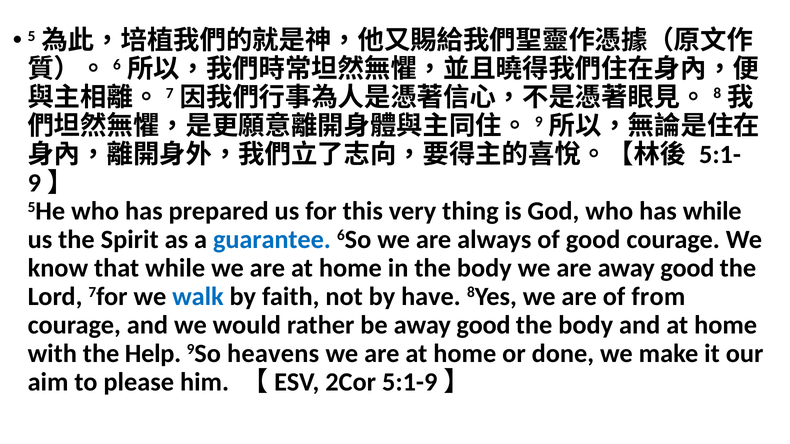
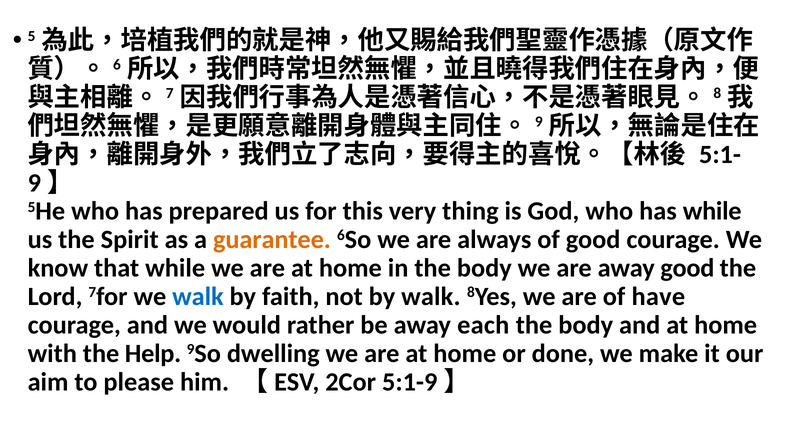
guarantee colour: blue -> orange
by have: have -> walk
from: from -> have
be away good: good -> each
heavens: heavens -> dwelling
